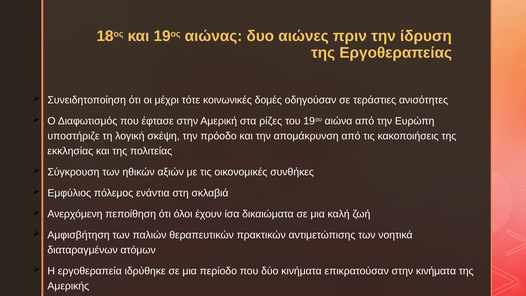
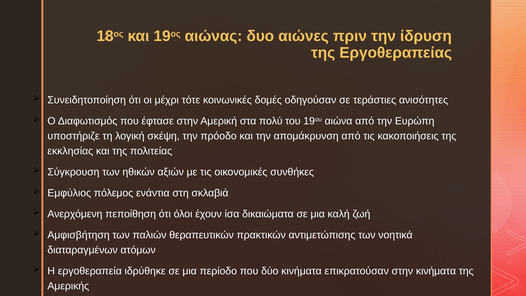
ρίζες: ρίζες -> πολύ
